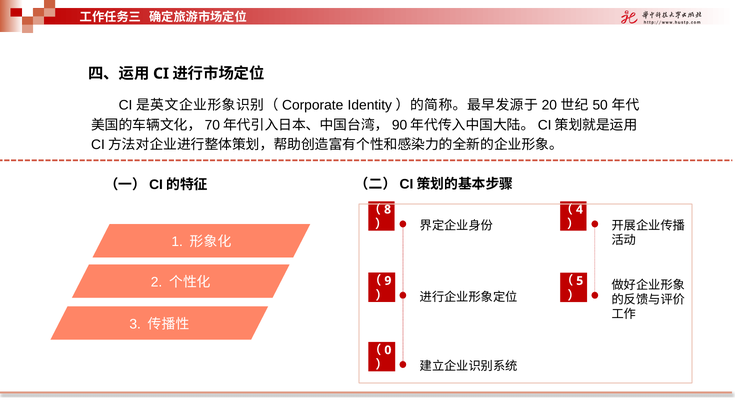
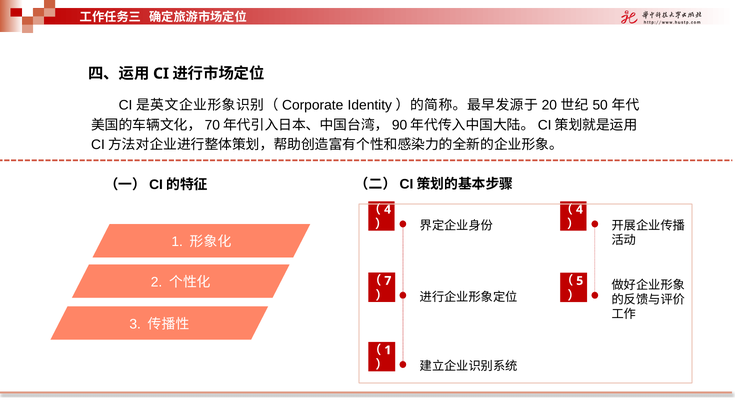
8 at (388, 209): 8 -> 4
9: 9 -> 7
0 at (388, 350): 0 -> 1
